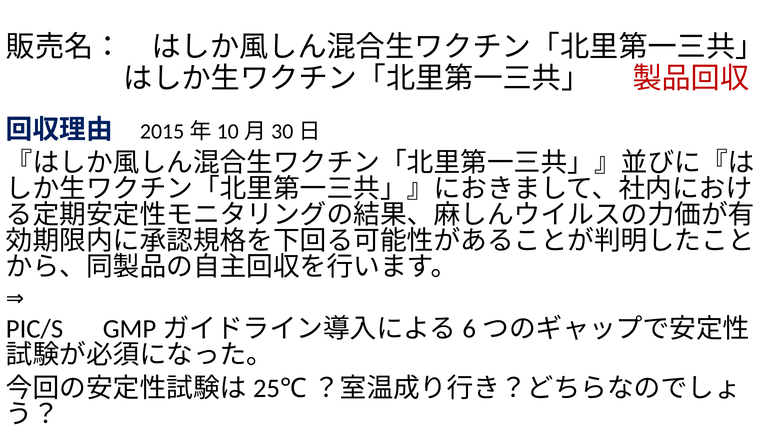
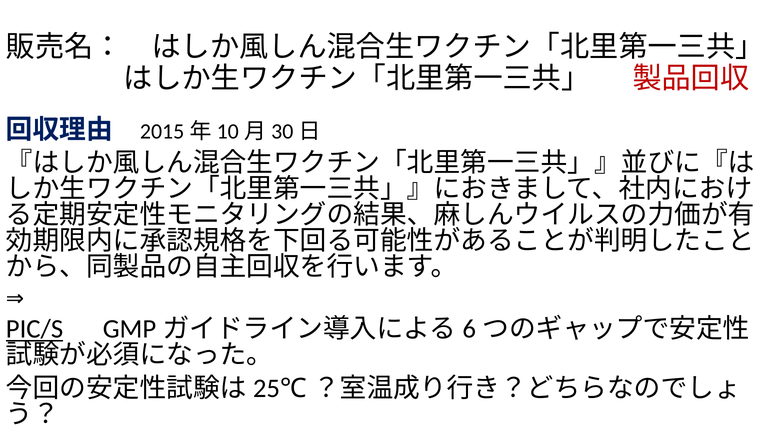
PIC/S underline: none -> present
